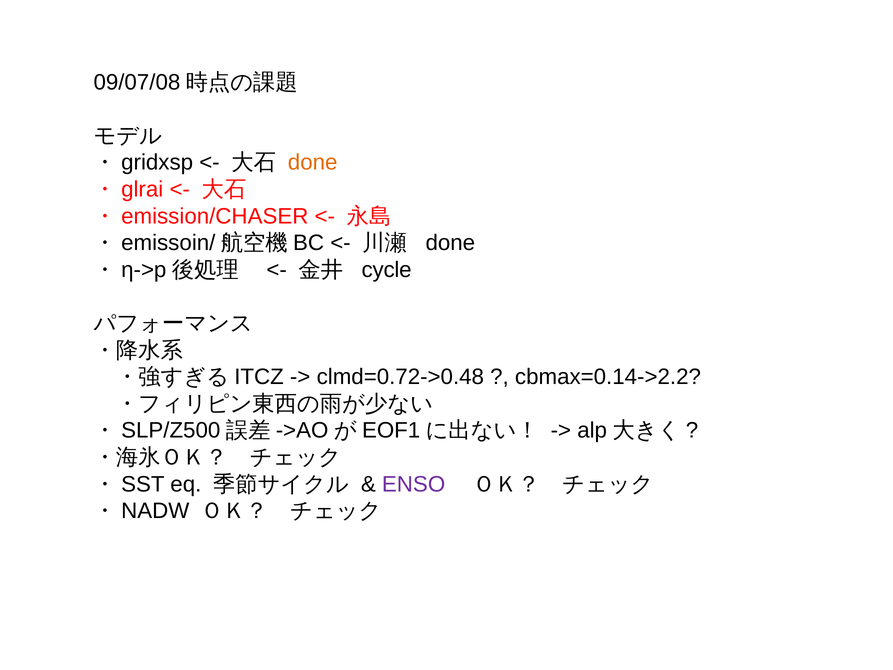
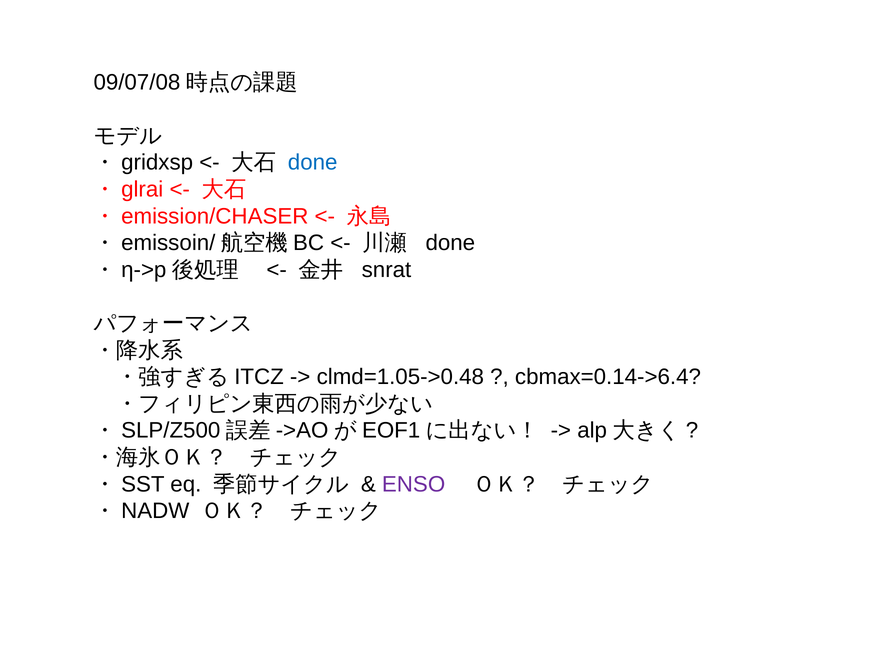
done at (313, 162) colour: orange -> blue
cycle: cycle -> snrat
clmd=0.72->0.48: clmd=0.72->0.48 -> clmd=1.05->0.48
cbmax=0.14->2.2: cbmax=0.14->2.2 -> cbmax=0.14->6.4
